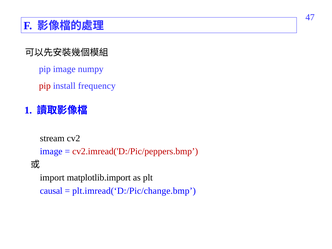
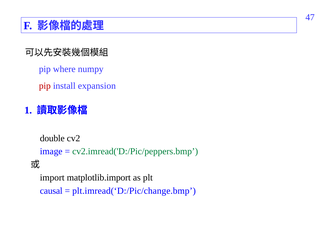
pip image: image -> where
frequency: frequency -> expansion
stream: stream -> double
cv2.imread('D:/Pic/peppers.bmp colour: red -> green
